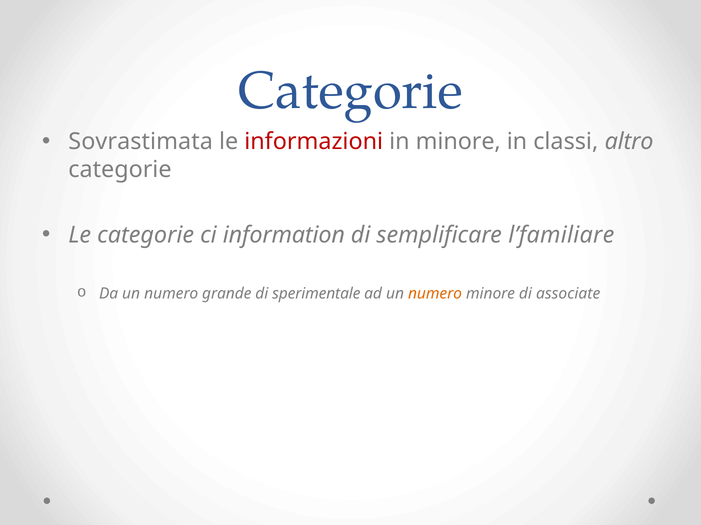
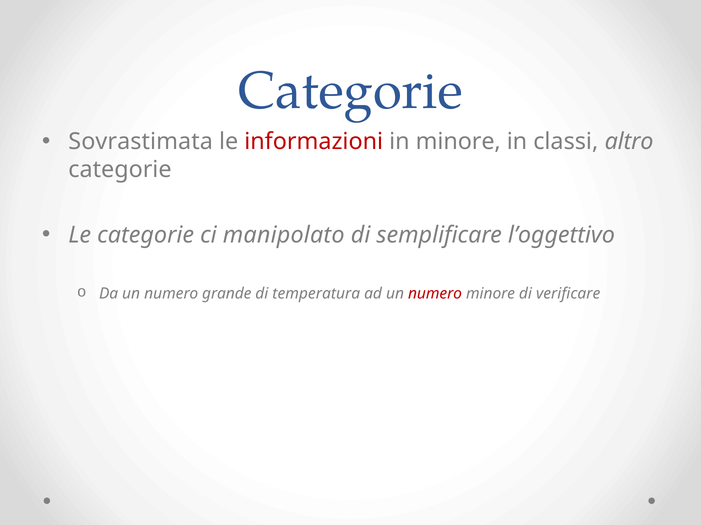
information: information -> manipolato
l’familiare: l’familiare -> l’oggettivo
sperimentale: sperimentale -> temperatura
numero at (435, 294) colour: orange -> red
associate: associate -> verificare
